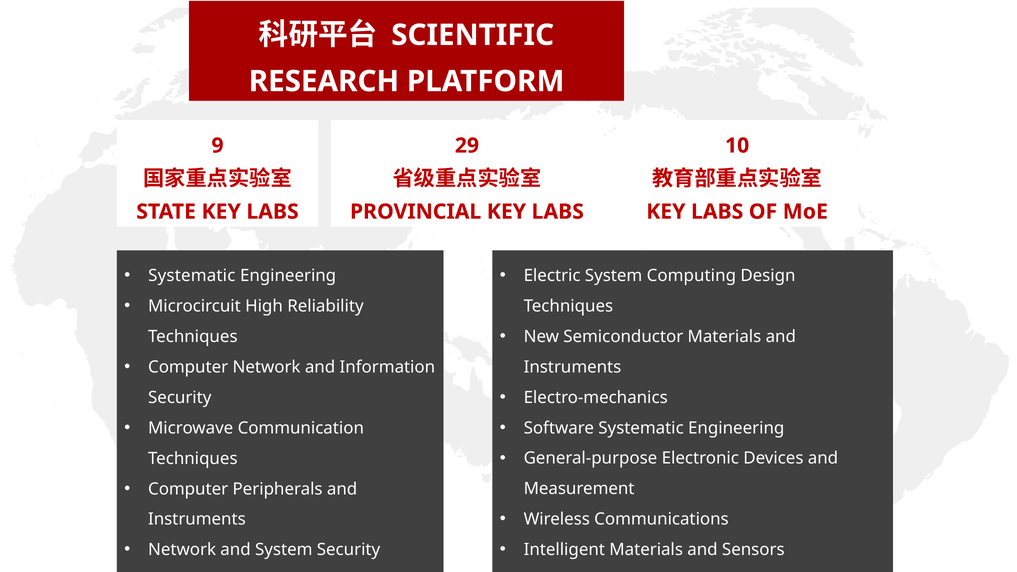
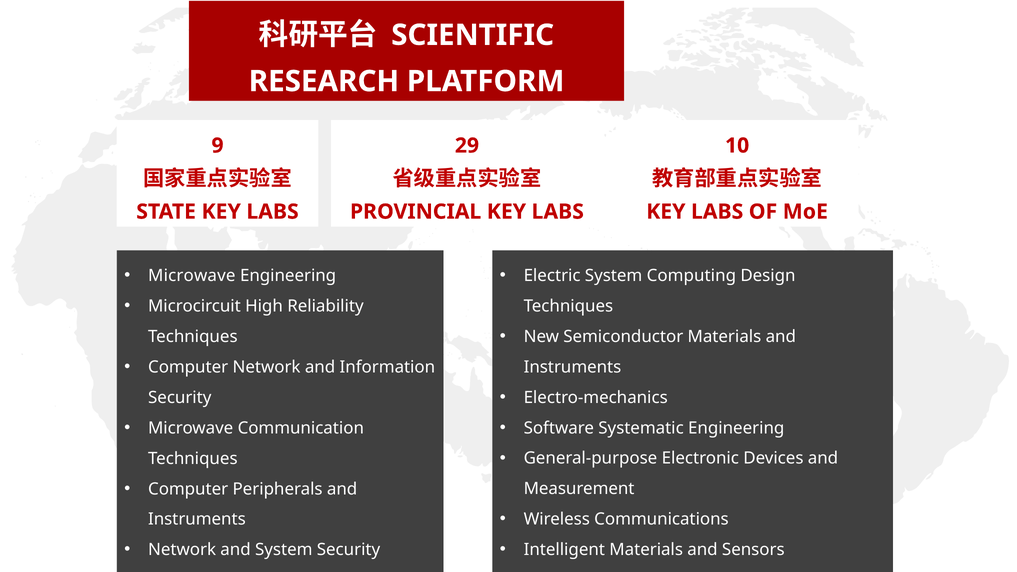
Systematic at (192, 276): Systematic -> Microwave
